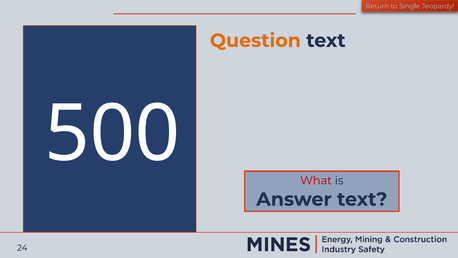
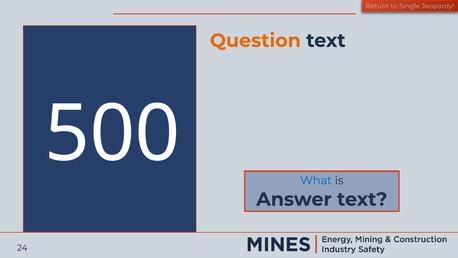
What colour: red -> blue
